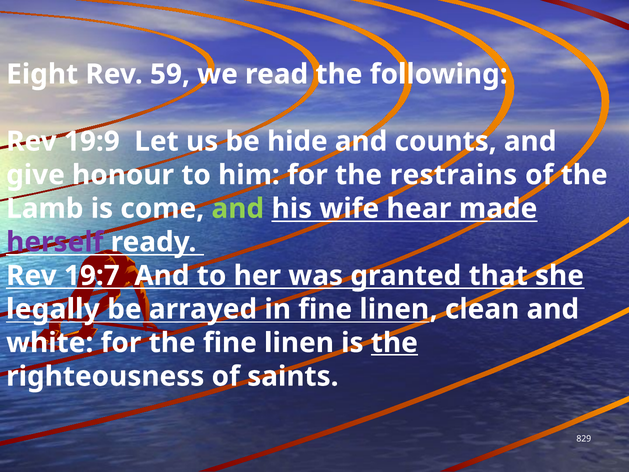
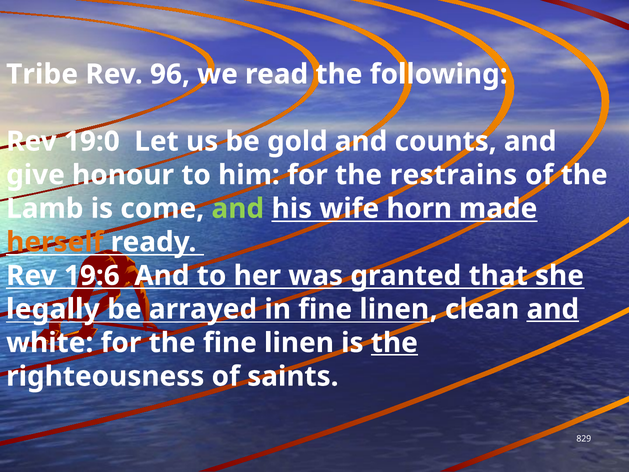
Eight: Eight -> Tribe
59: 59 -> 96
19:9: 19:9 -> 19:0
hide: hide -> gold
hear: hear -> horn
herself colour: purple -> orange
19:7: 19:7 -> 19:6
and at (553, 309) underline: none -> present
